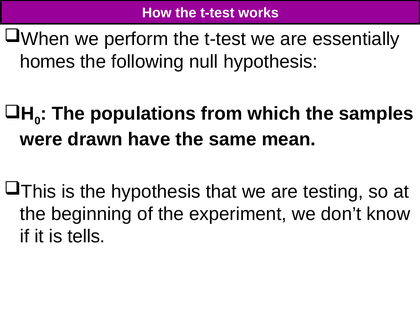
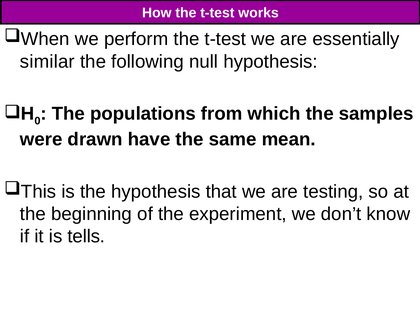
homes: homes -> similar
